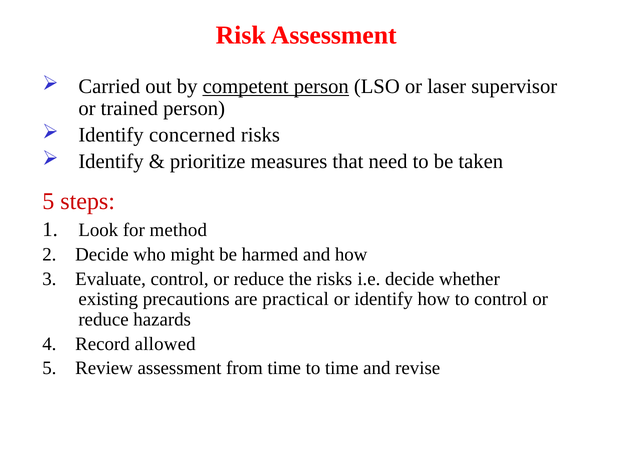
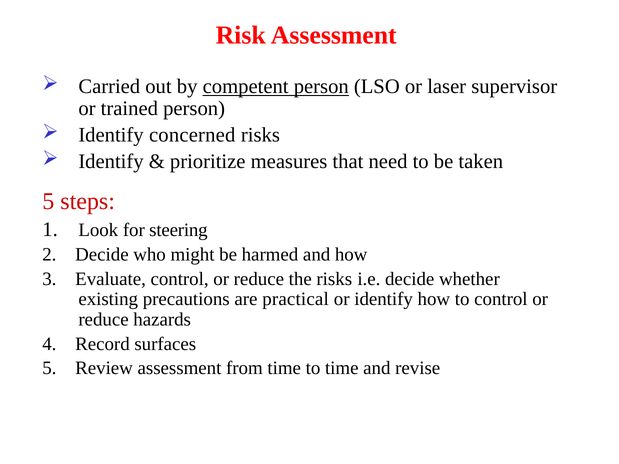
method: method -> steering
allowed: allowed -> surfaces
